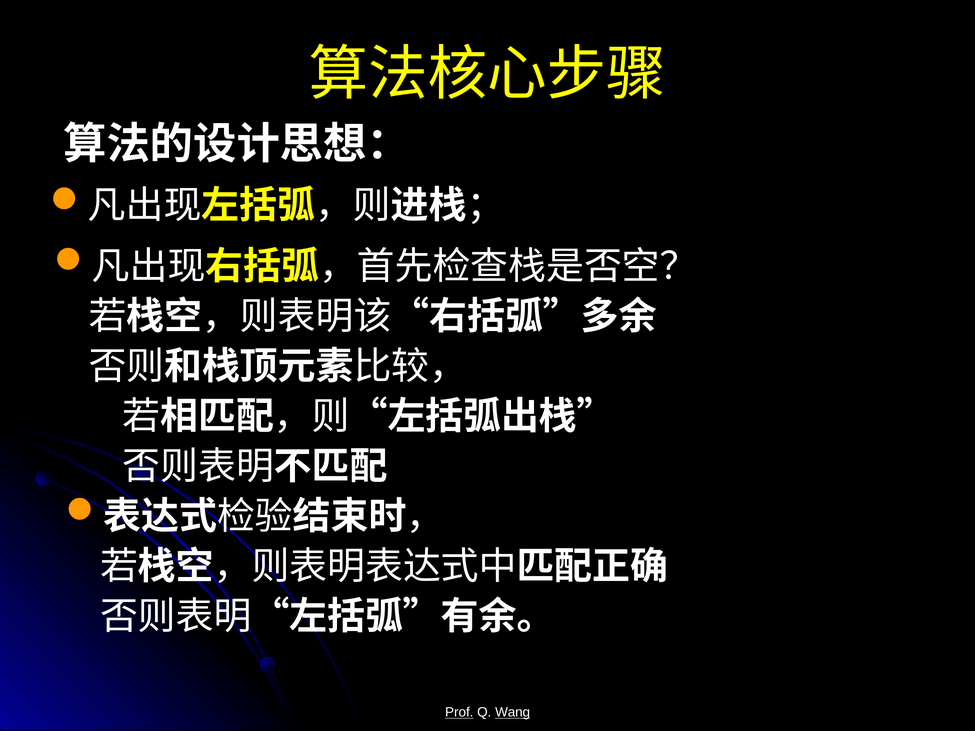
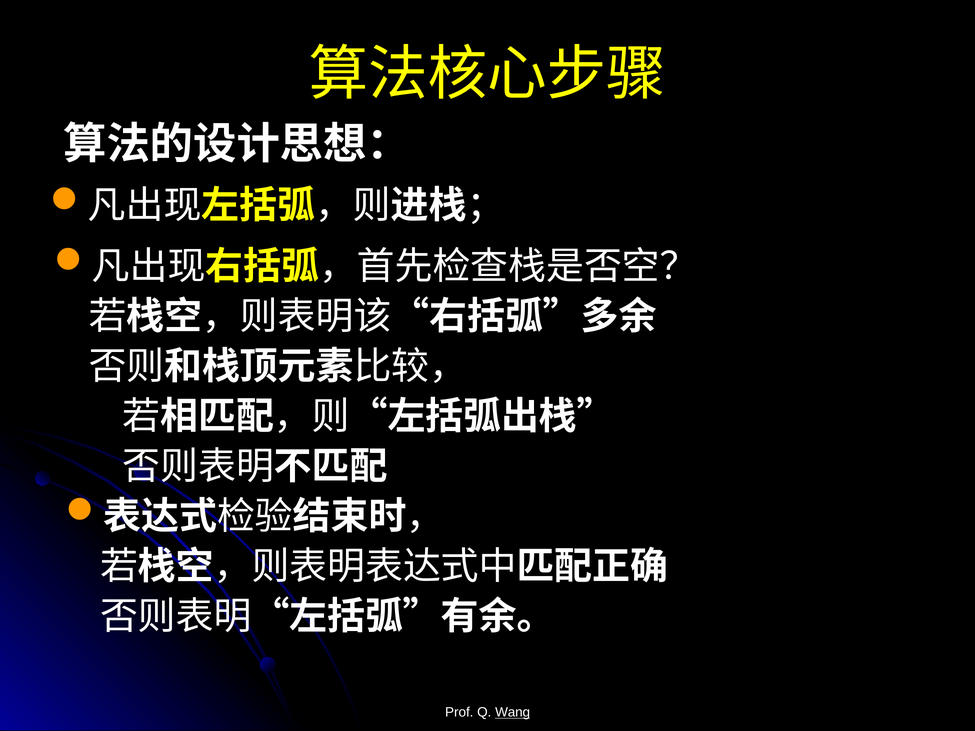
Prof underline: present -> none
